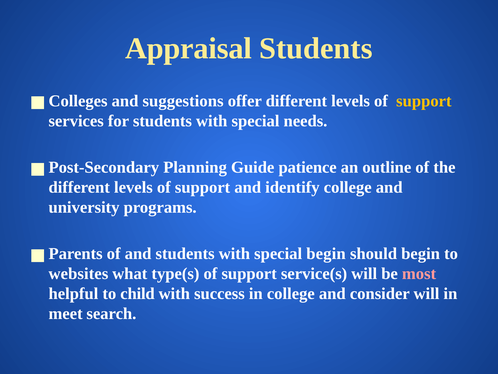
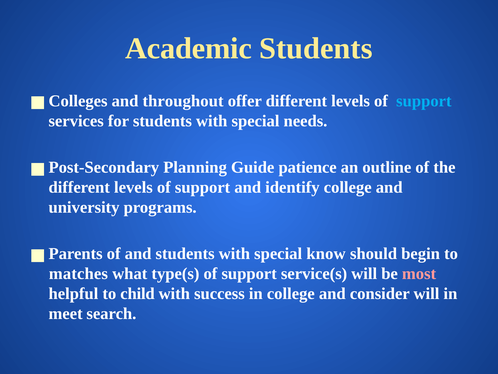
Appraisal: Appraisal -> Academic
suggestions: suggestions -> throughout
support at (424, 101) colour: yellow -> light blue
special begin: begin -> know
websites: websites -> matches
